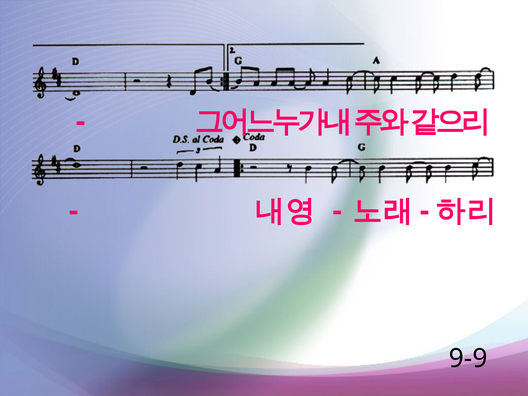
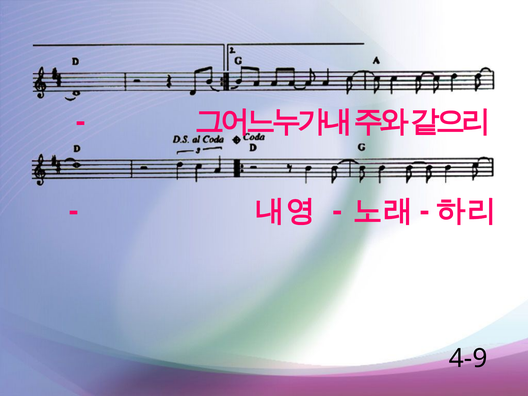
9-9: 9-9 -> 4-9
